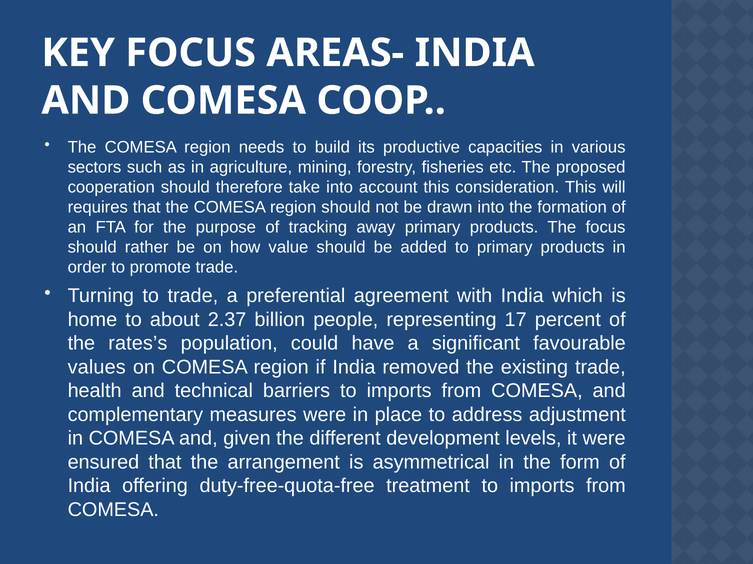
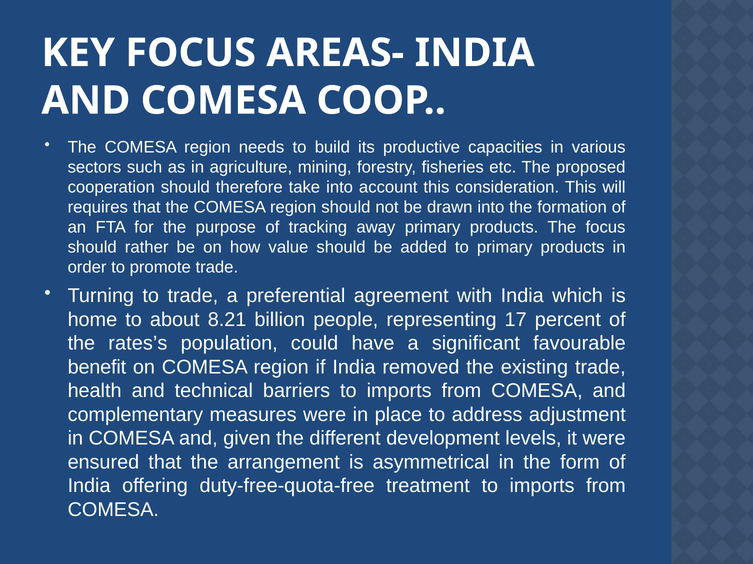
2.37: 2.37 -> 8.21
values: values -> benefit
